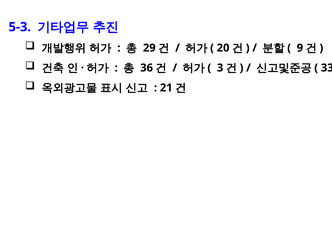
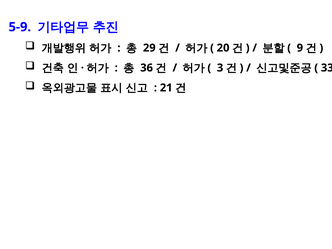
5-3: 5-3 -> 5-9
